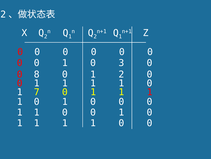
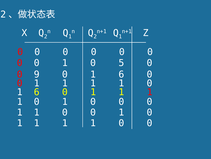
3: 3 -> 5
8: 8 -> 9
2 at (121, 74): 2 -> 6
7 at (37, 92): 7 -> 6
